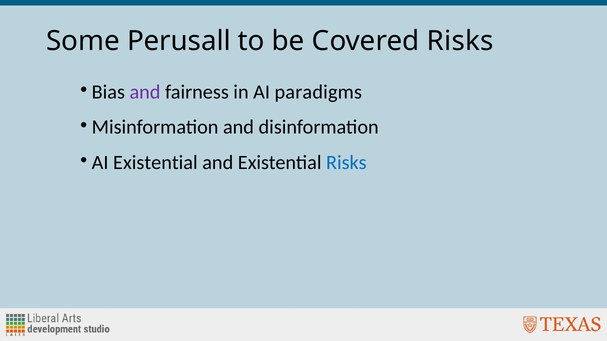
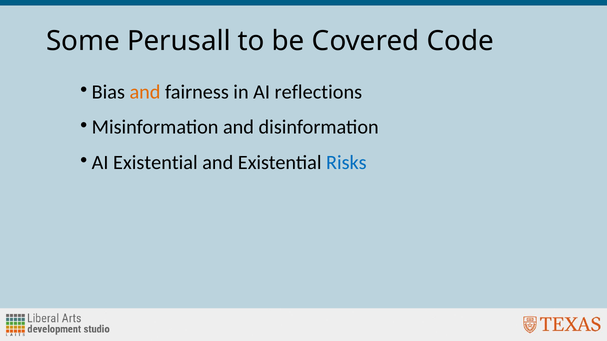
Covered Risks: Risks -> Code
and at (145, 92) colour: purple -> orange
paradigms: paradigms -> reflections
